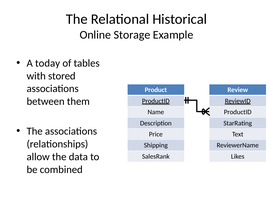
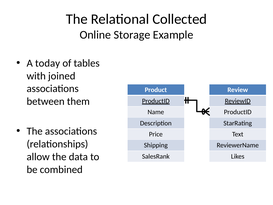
Historical: Historical -> Collected
stored: stored -> joined
